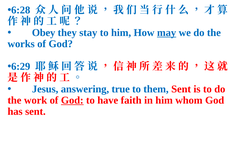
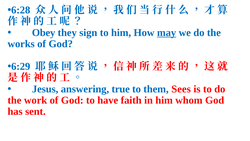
stay: stay -> sign
them Sent: Sent -> Sees
God at (72, 100) underline: present -> none
